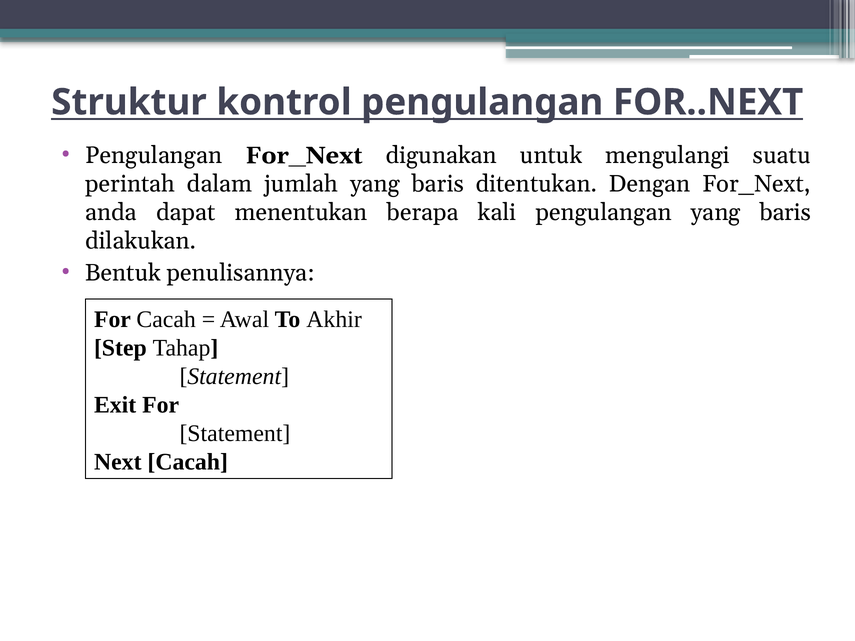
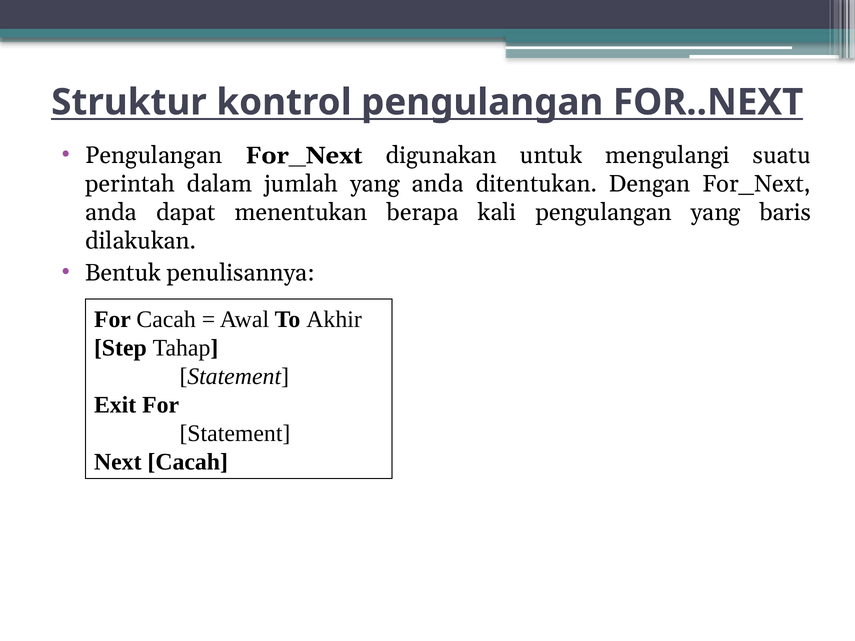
jumlah yang baris: baris -> anda
